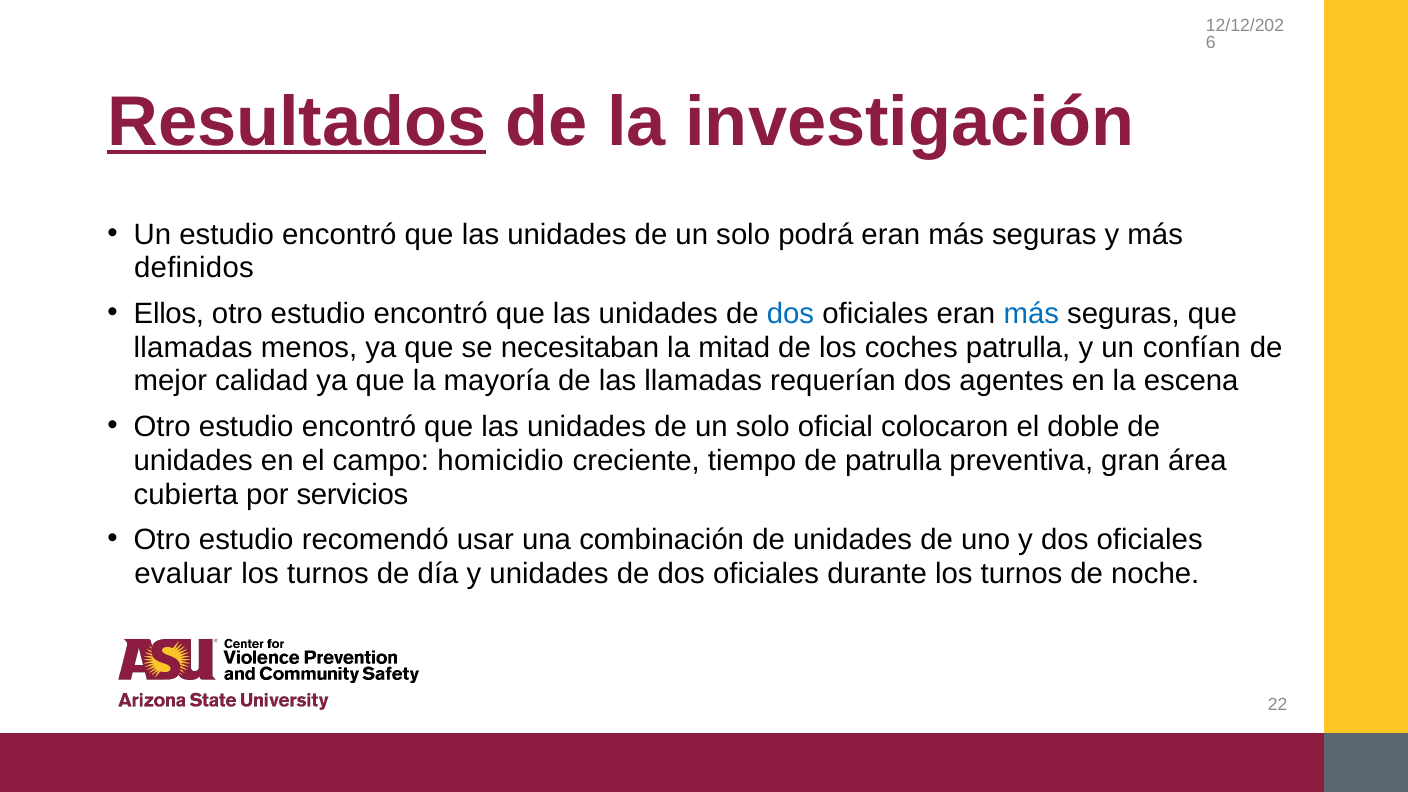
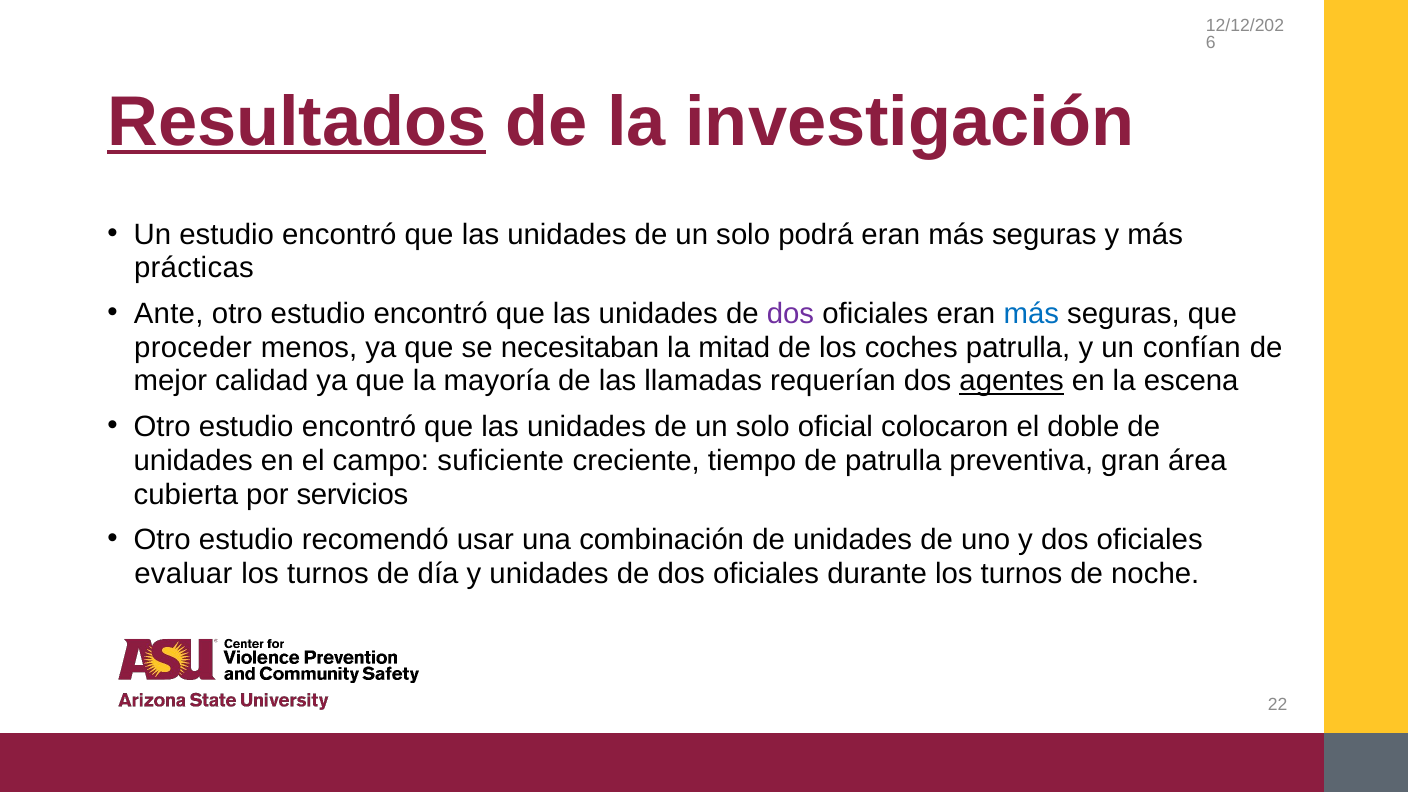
definidos: definidos -> prácticas
Ellos: Ellos -> Ante
dos at (791, 314) colour: blue -> purple
llamadas at (193, 347): llamadas -> proceder
agentes underline: none -> present
homicidio: homicidio -> suficiente
